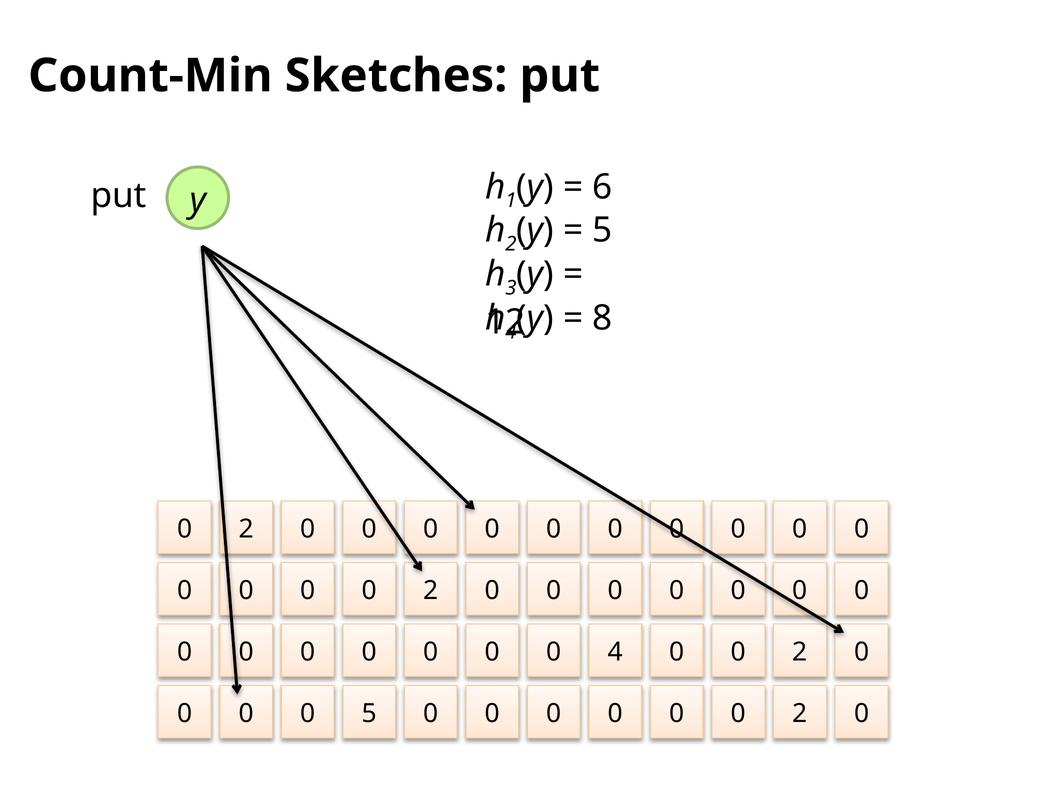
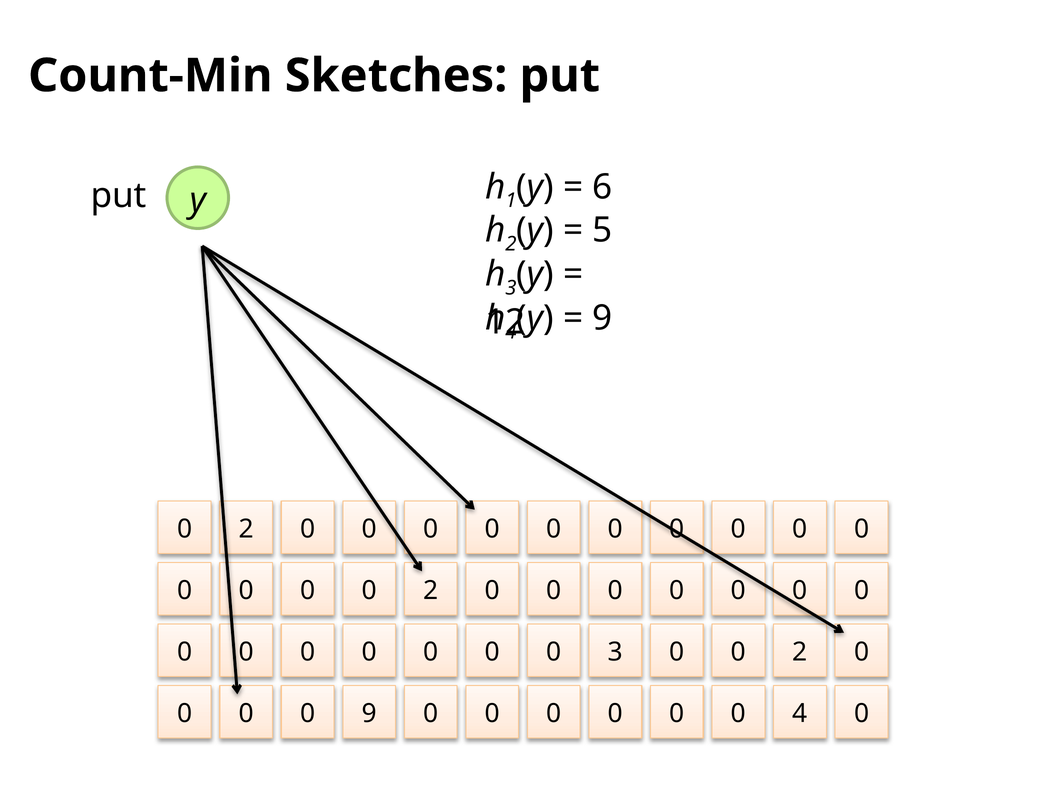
8 at (602, 318): 8 -> 9
0 4: 4 -> 3
0 5: 5 -> 9
2 at (800, 714): 2 -> 4
